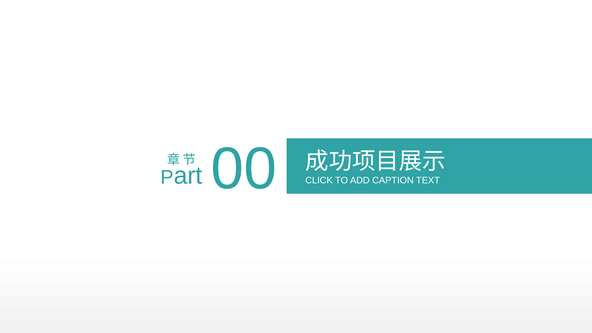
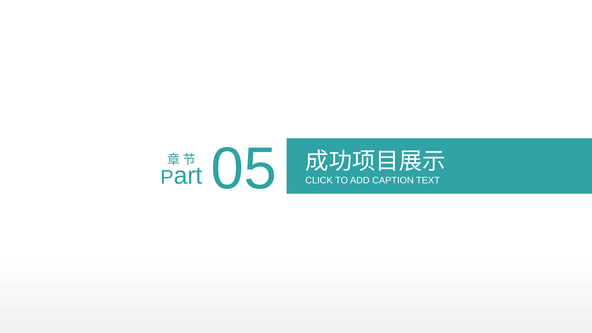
00: 00 -> 05
